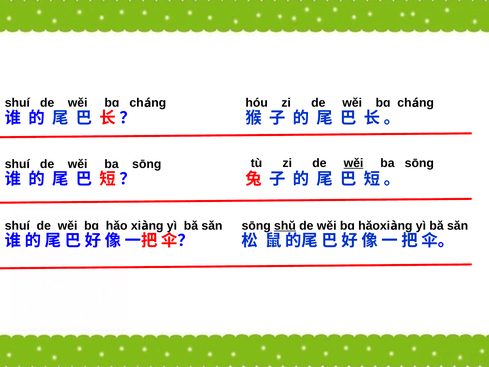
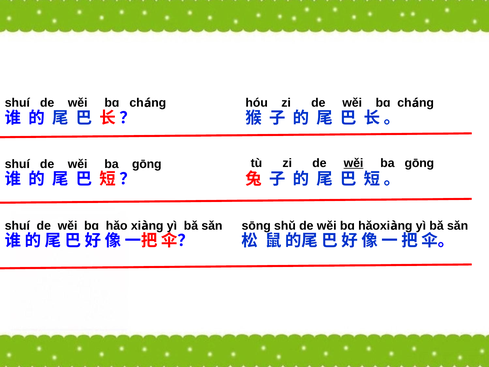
sōng at (419, 163): sōng -> gōng
sōng at (147, 164): sōng -> gōng
shǔ underline: present -> none
